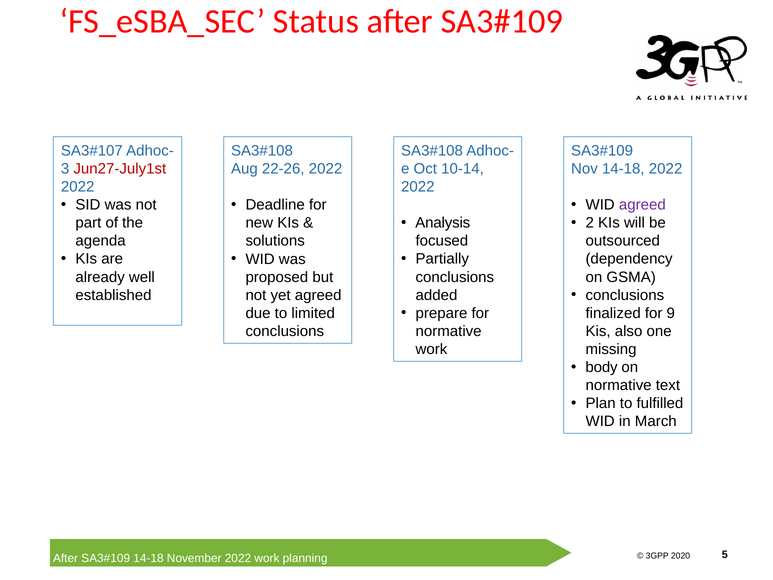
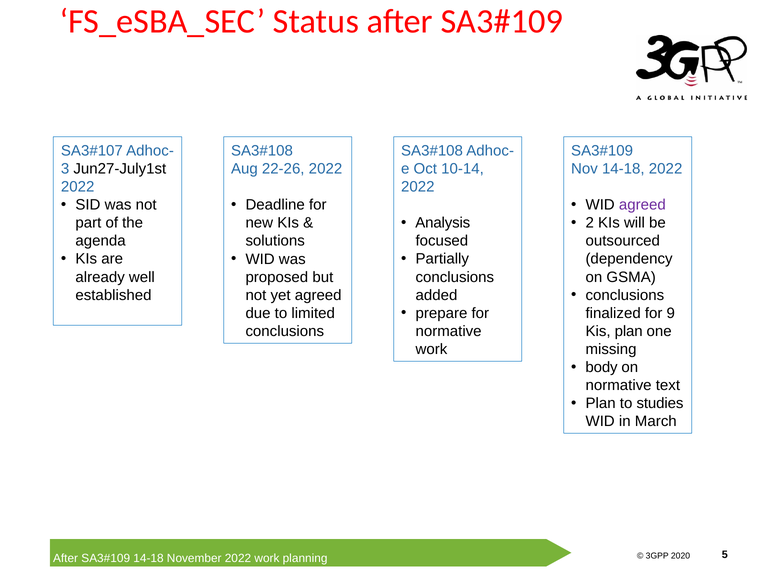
Jun27-July1st colour: red -> black
Kis also: also -> plan
fulfilled: fulfilled -> studies
